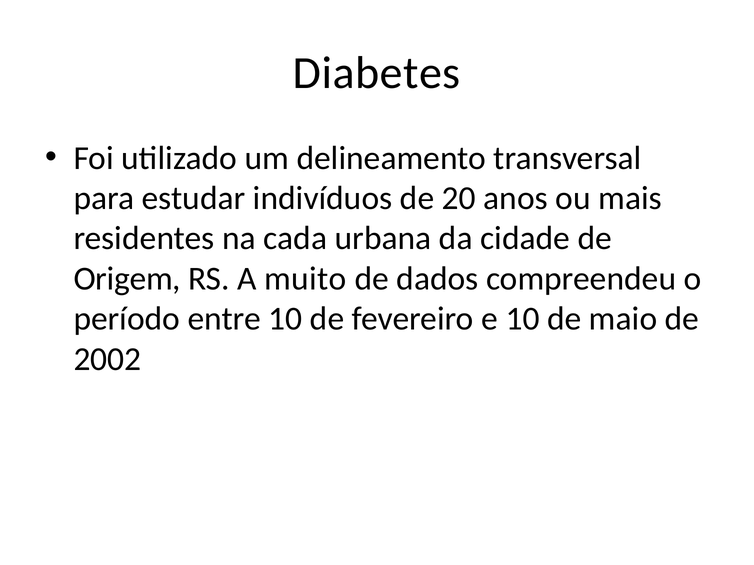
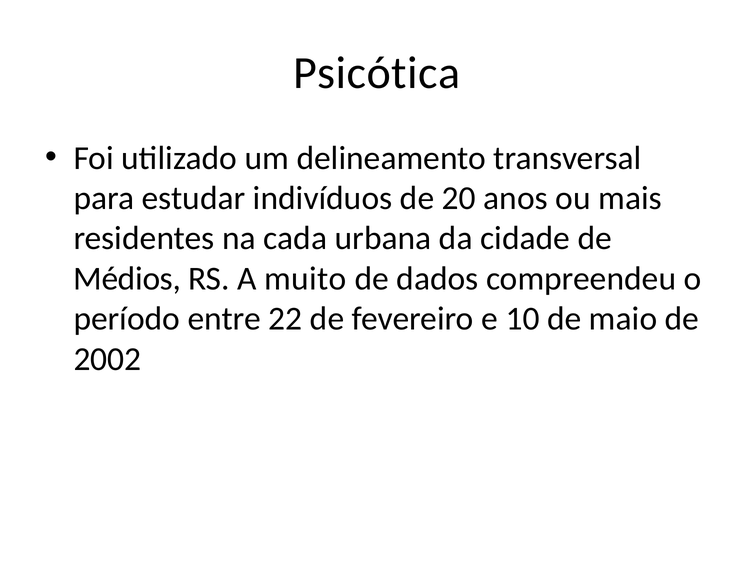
Diabetes: Diabetes -> Psicótica
Origem: Origem -> Médios
entre 10: 10 -> 22
